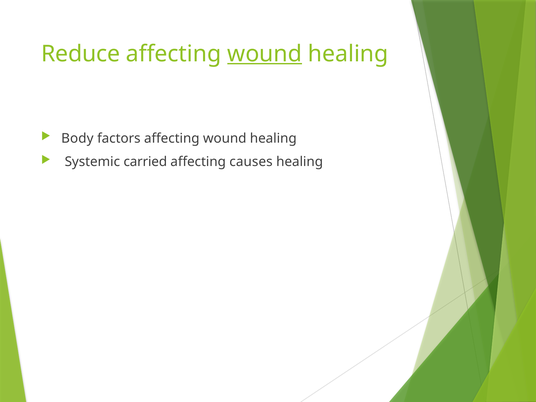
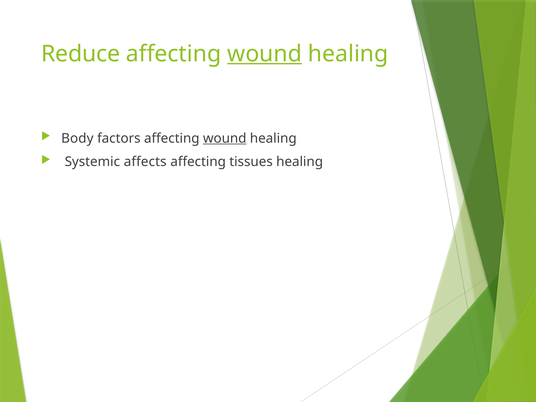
wound at (225, 138) underline: none -> present
carried: carried -> affects
causes: causes -> tissues
